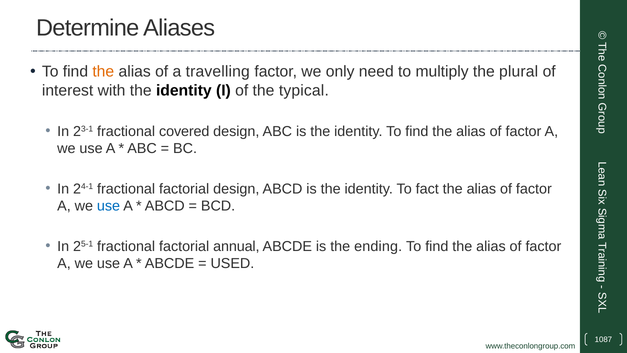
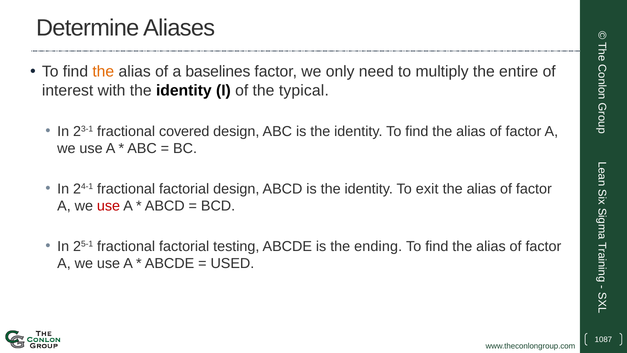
travelling: travelling -> baselines
plural: plural -> entire
fact: fact -> exit
use at (109, 206) colour: blue -> red
annual: annual -> testing
